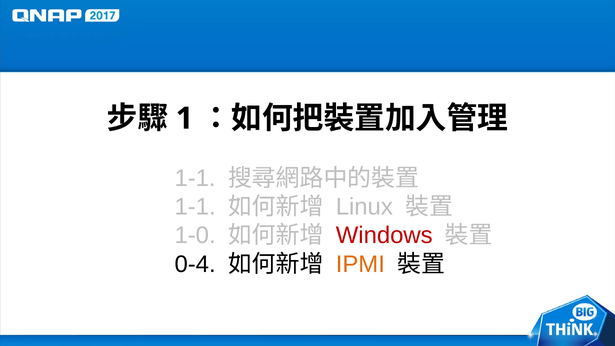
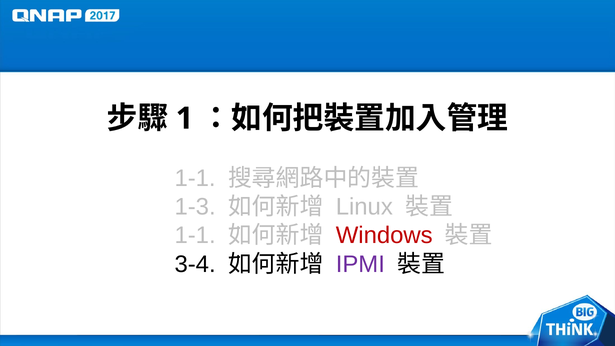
1-1 at (195, 207): 1-1 -> 1-3
1-0 at (195, 236): 1-0 -> 1-1
0-4: 0-4 -> 3-4
IPMI colour: orange -> purple
